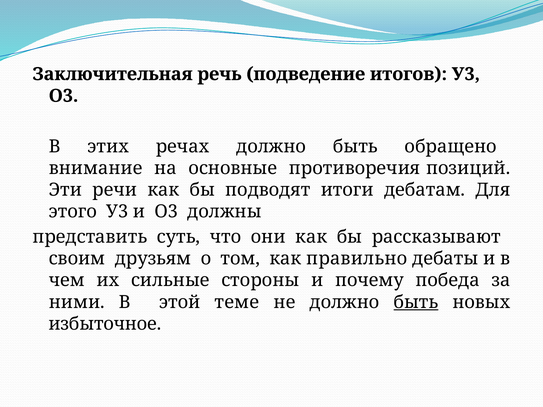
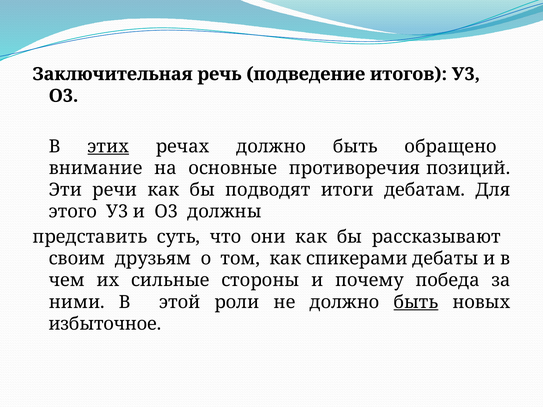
этих underline: none -> present
правильно: правильно -> спикерами
теме: теме -> роли
